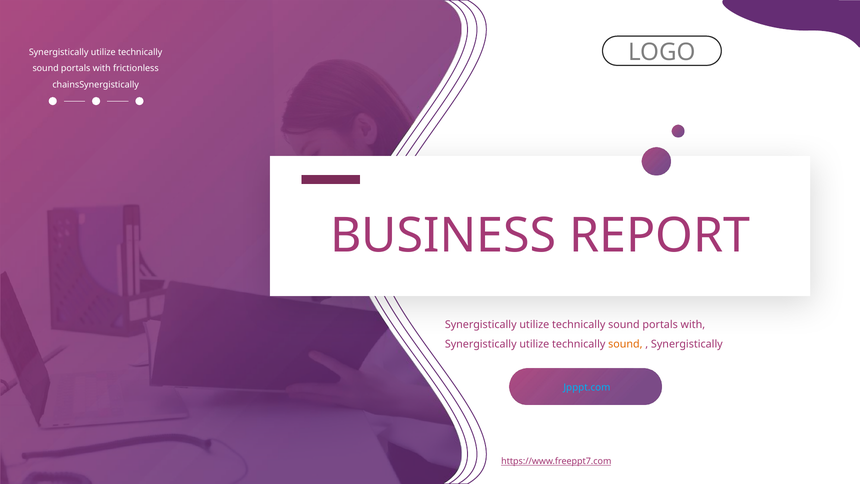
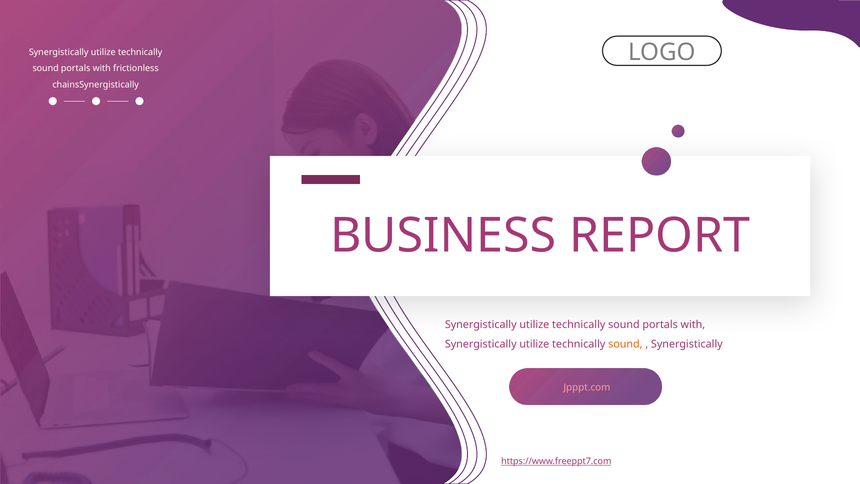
Jpppt.com colour: light blue -> pink
